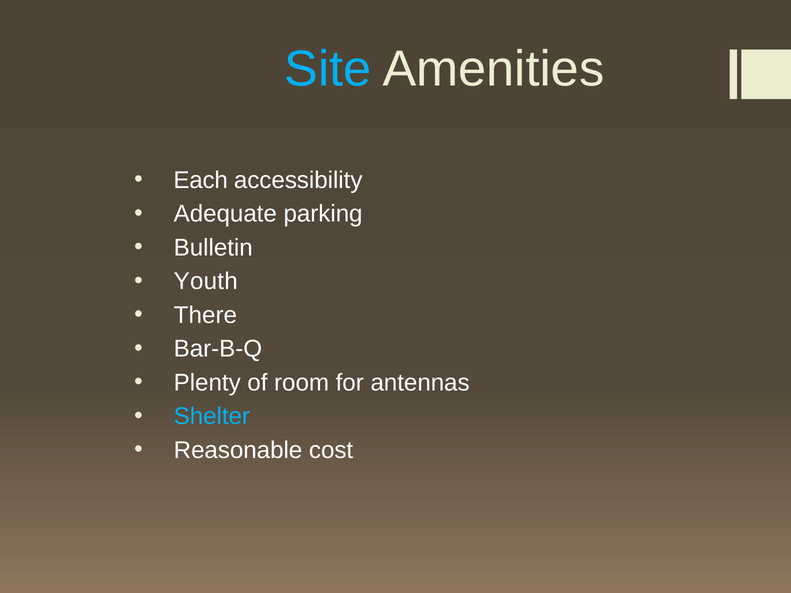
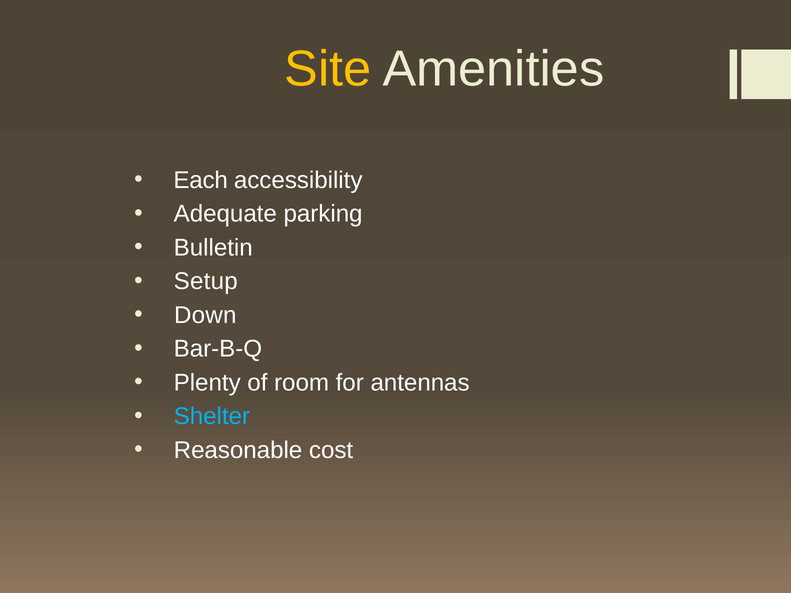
Site colour: light blue -> yellow
Youth: Youth -> Setup
There: There -> Down
